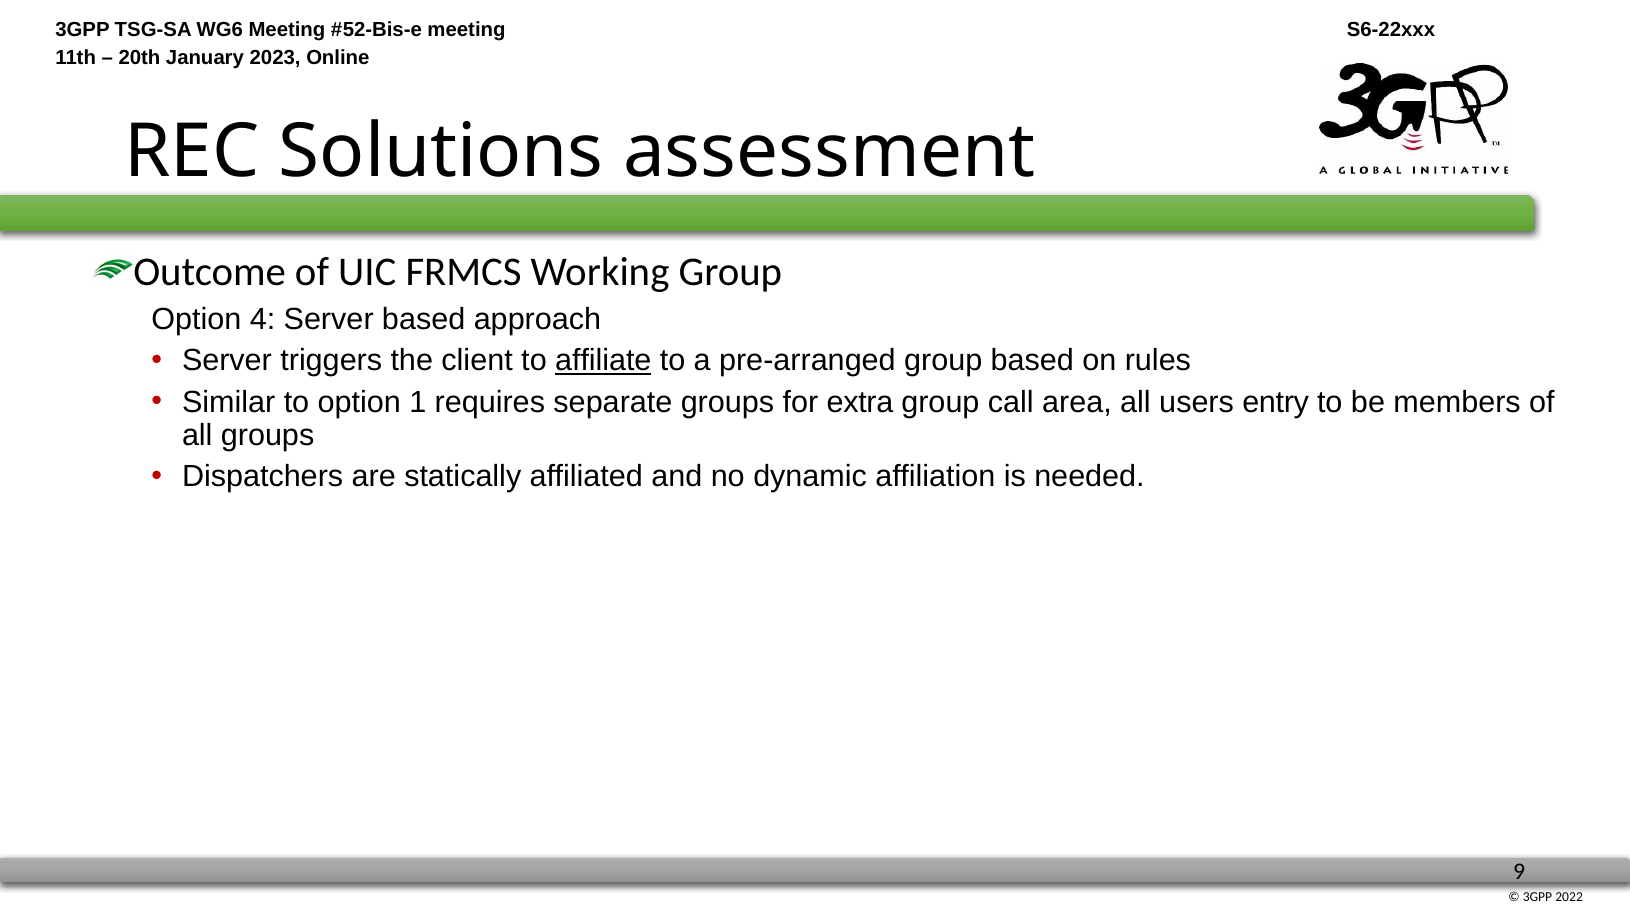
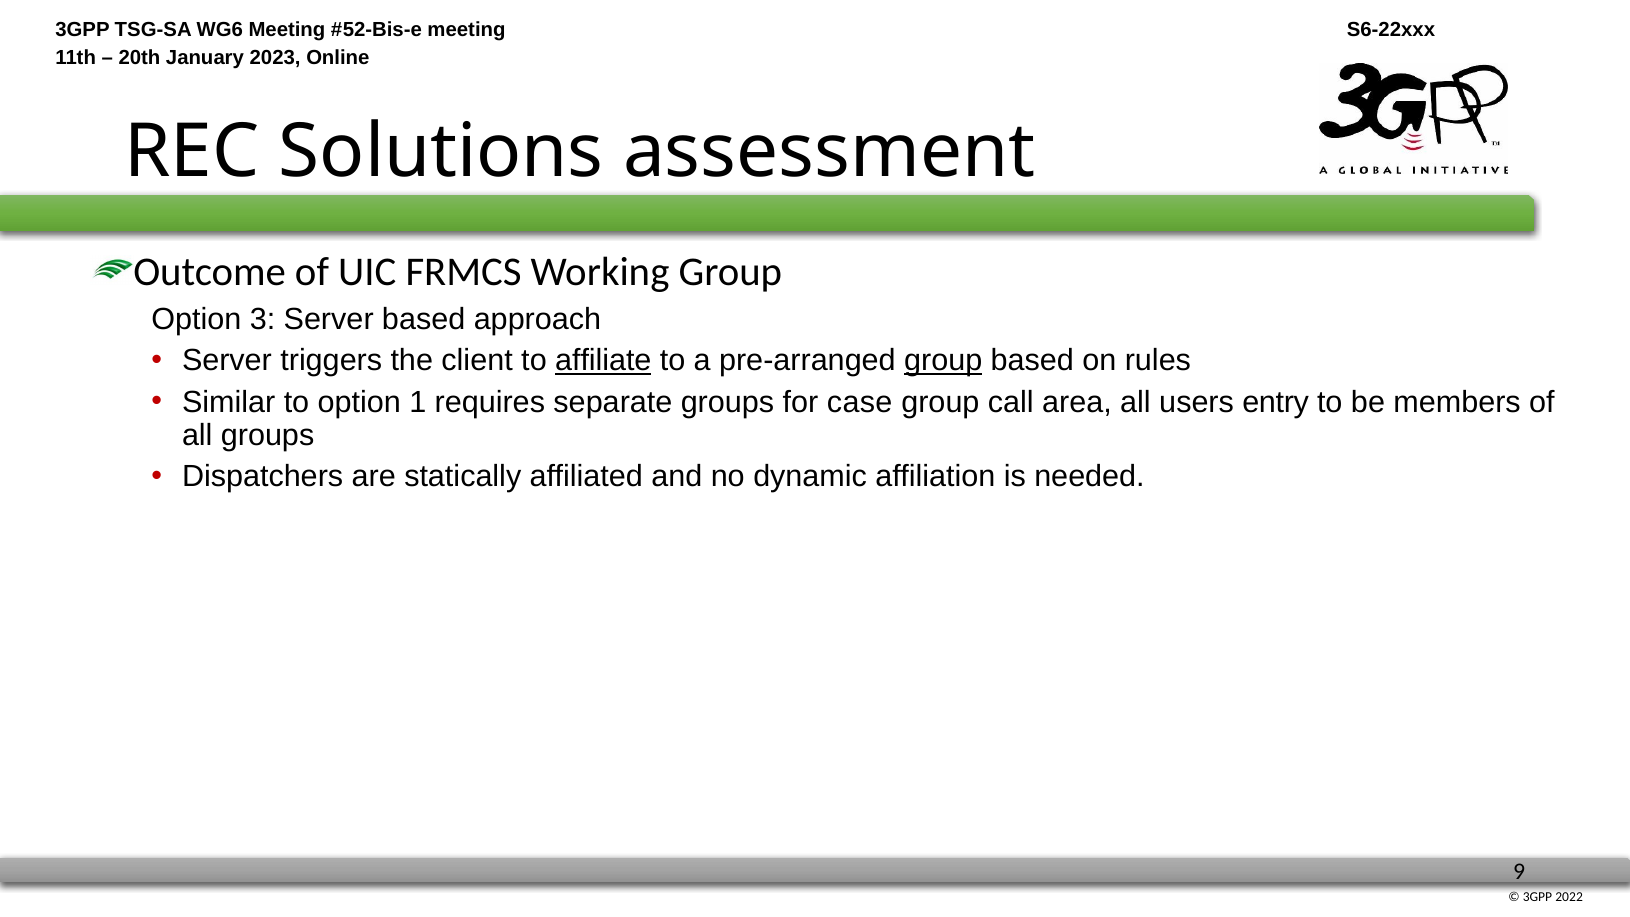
4: 4 -> 3
group at (943, 360) underline: none -> present
extra: extra -> case
